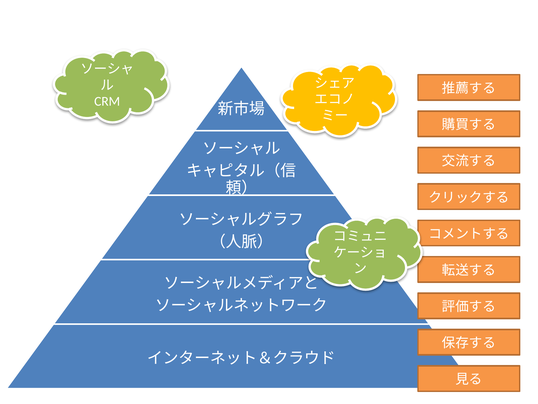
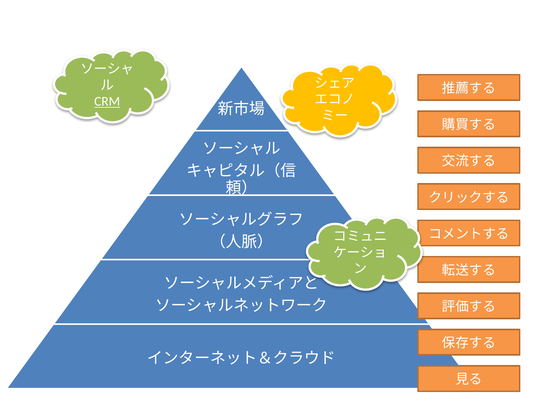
CRM underline: none -> present
